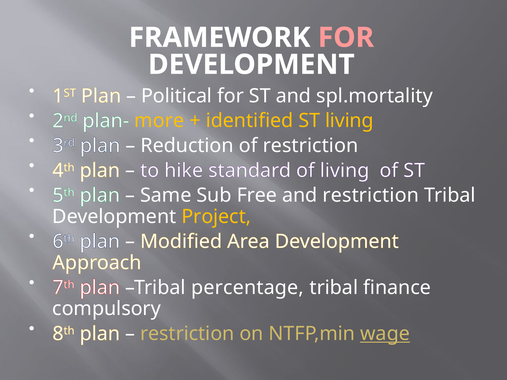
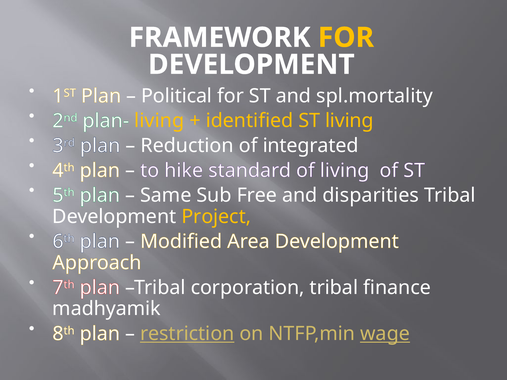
FOR at (346, 38) colour: pink -> yellow
plan- more: more -> living
of restriction: restriction -> integrated
and restriction: restriction -> disparities
percentage: percentage -> corporation
compulsory: compulsory -> madhyamik
restriction at (187, 334) underline: none -> present
